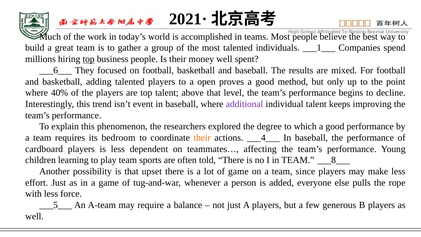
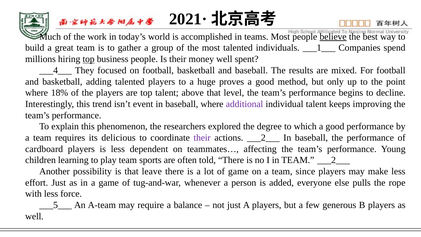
believe underline: none -> present
___6___: ___6___ -> ___4___
open: open -> huge
40%: 40% -> 18%
bedroom: bedroom -> delicious
their at (202, 138) colour: orange -> purple
actions ___4___: ___4___ -> ___2___
TEAM ___8___: ___8___ -> ___2___
upset: upset -> leave
